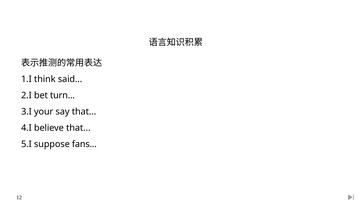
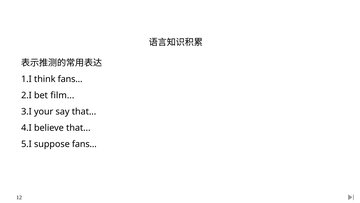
think said: said -> fans
turn: turn -> film
